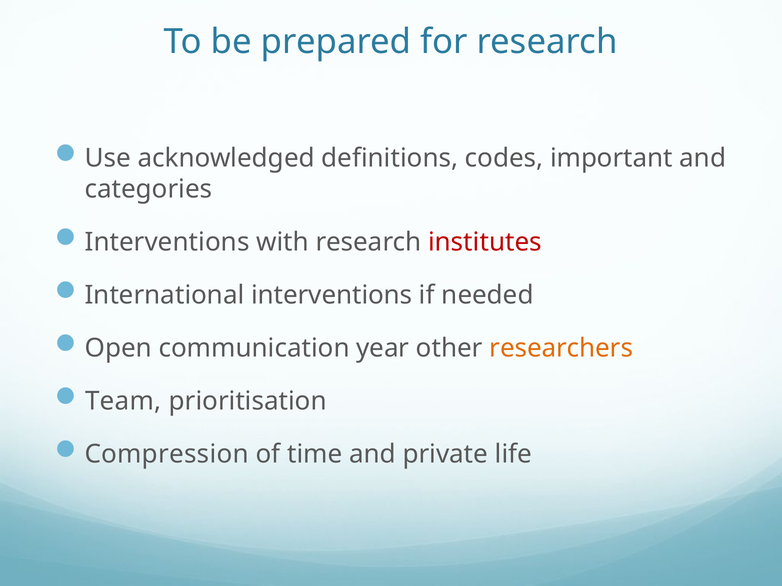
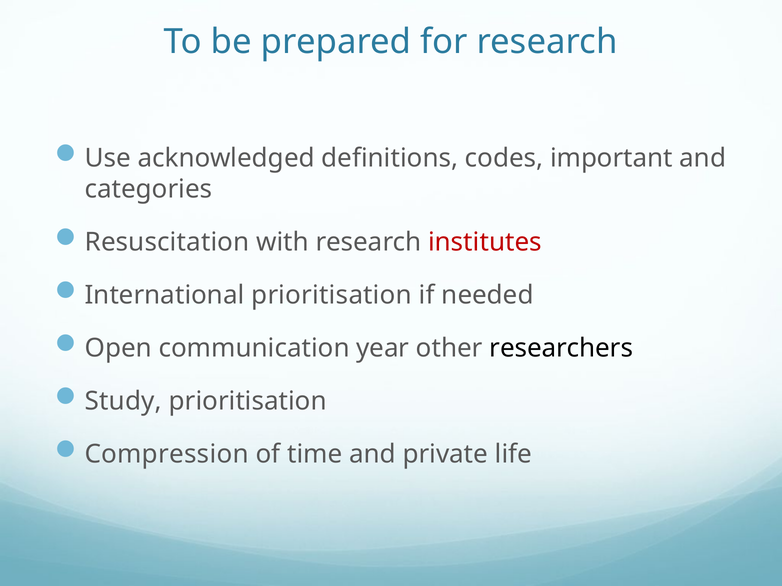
Interventions at (167, 243): Interventions -> Resuscitation
International interventions: interventions -> prioritisation
researchers colour: orange -> black
Team: Team -> Study
